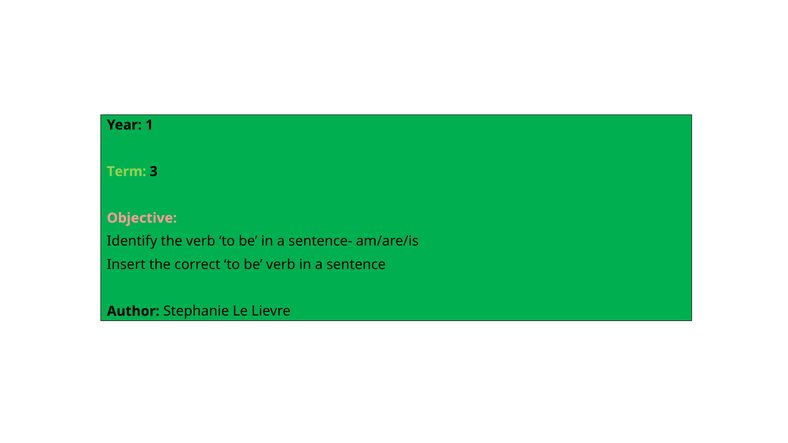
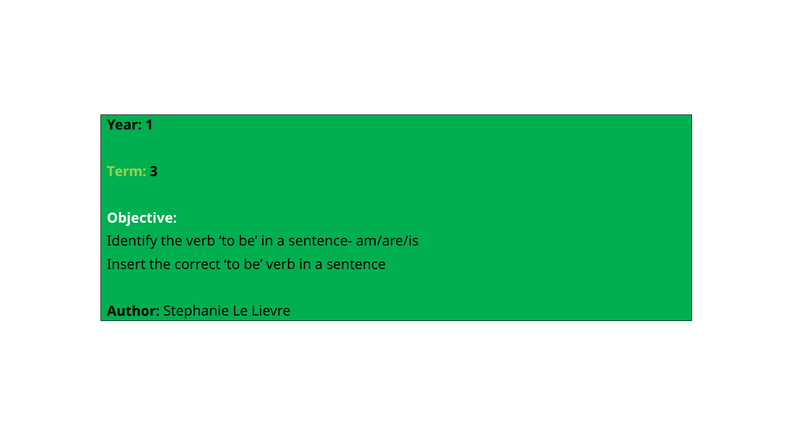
Objective colour: pink -> white
